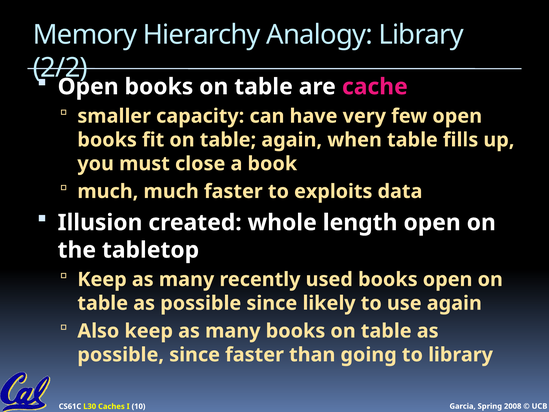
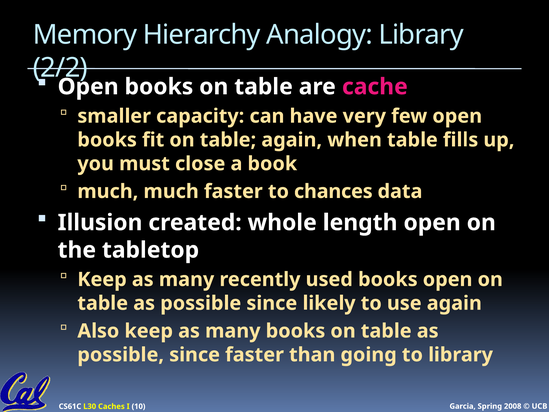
exploits: exploits -> chances
